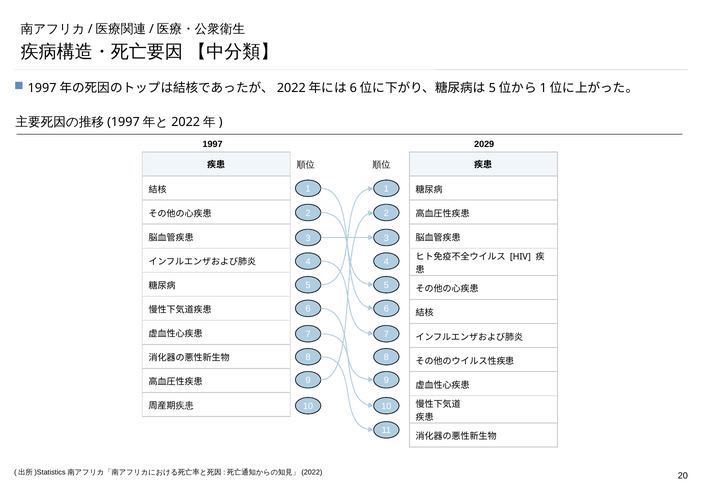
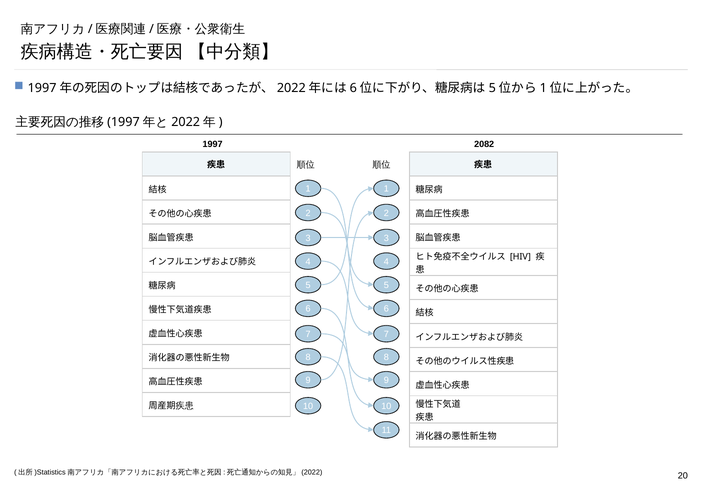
2029: 2029 -> 2082
